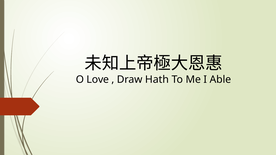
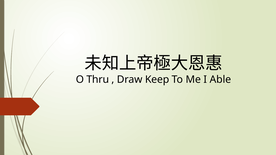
Love: Love -> Thru
Hath: Hath -> Keep
